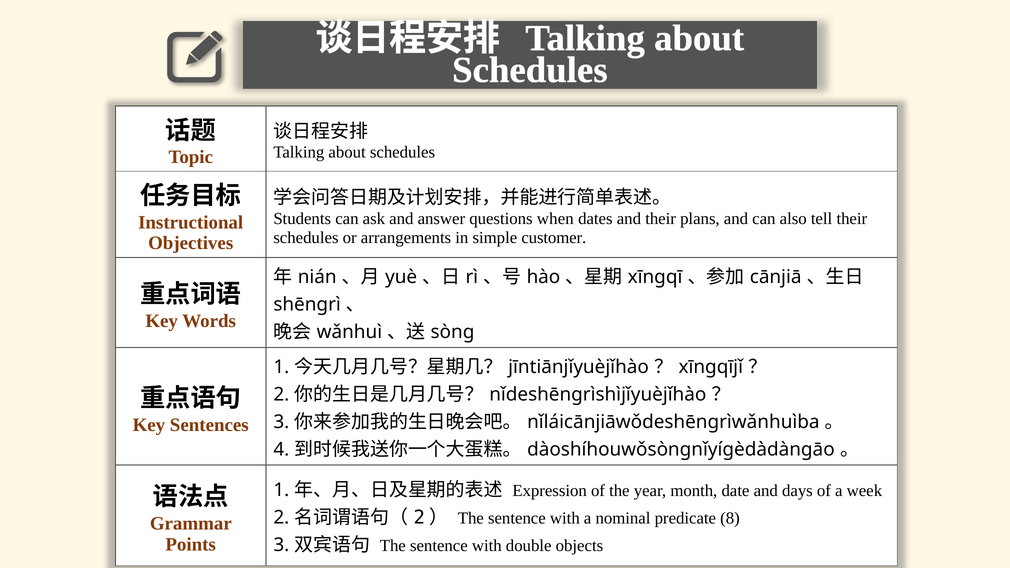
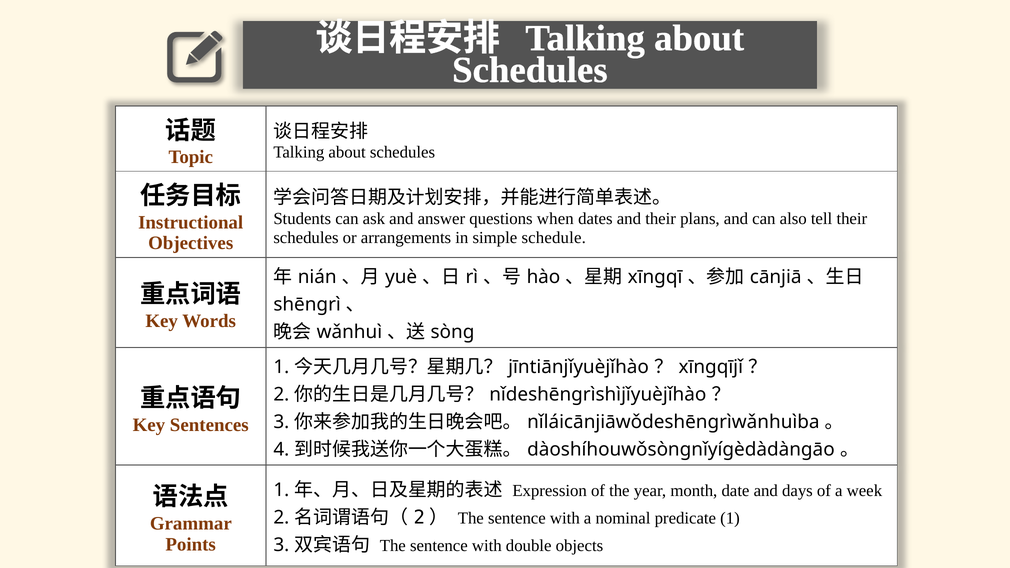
customer: customer -> schedule
predicate 8: 8 -> 1
